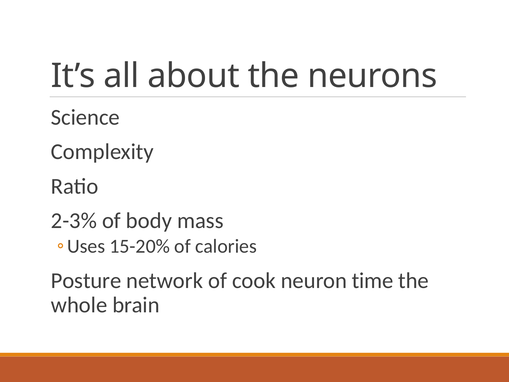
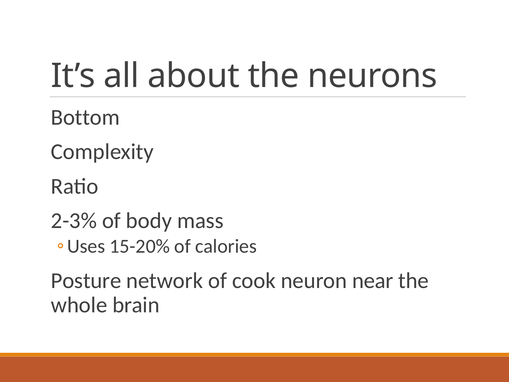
Science: Science -> Bottom
time: time -> near
